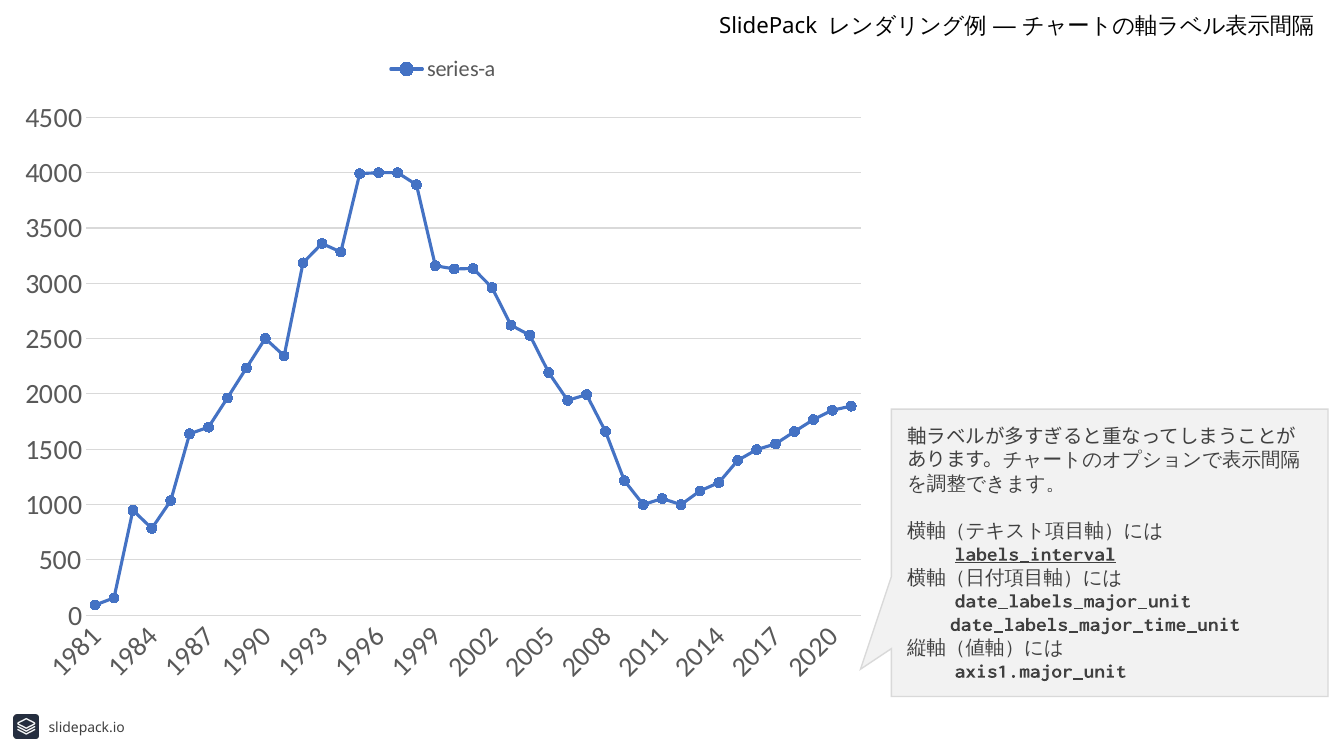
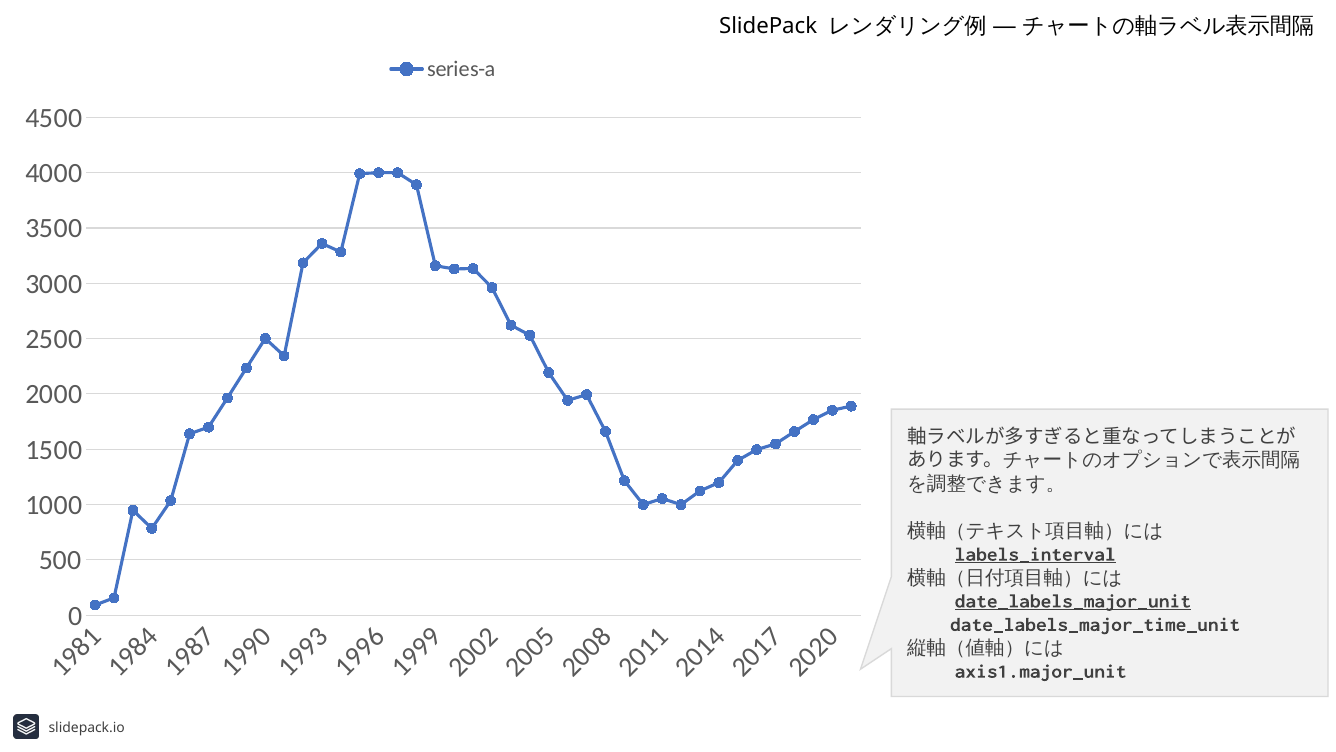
date_labels_major_unit underline: none -> present
